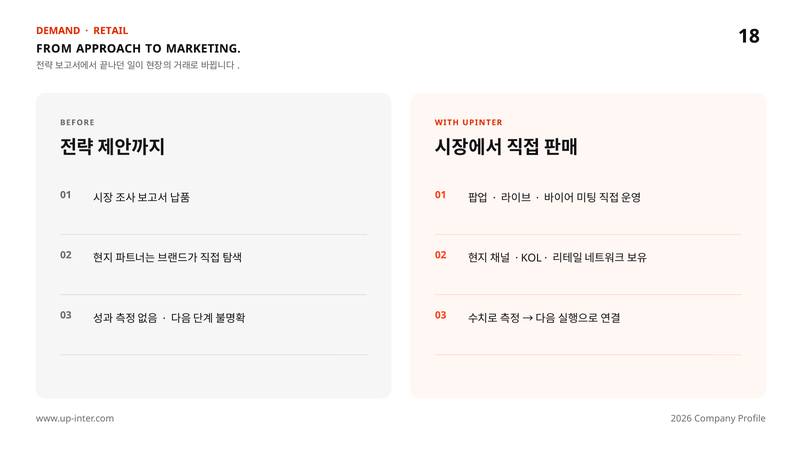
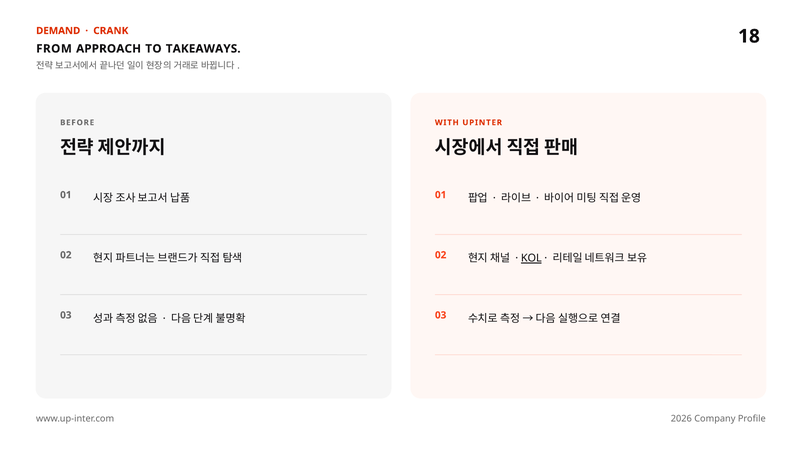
RETAIL: RETAIL -> CRANK
MARKETING: MARKETING -> TAKEAWAYS
KOL underline: none -> present
